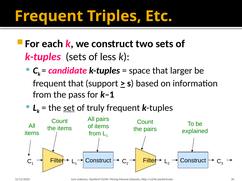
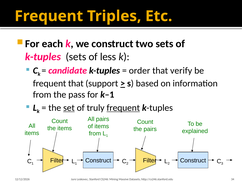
space: space -> order
larger: larger -> verify
frequent at (123, 108) underline: none -> present
